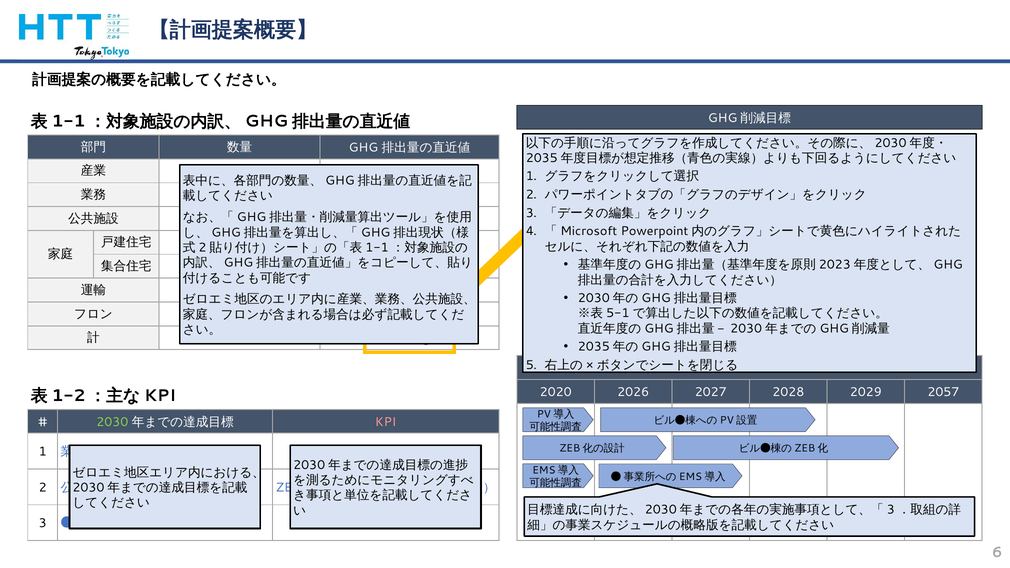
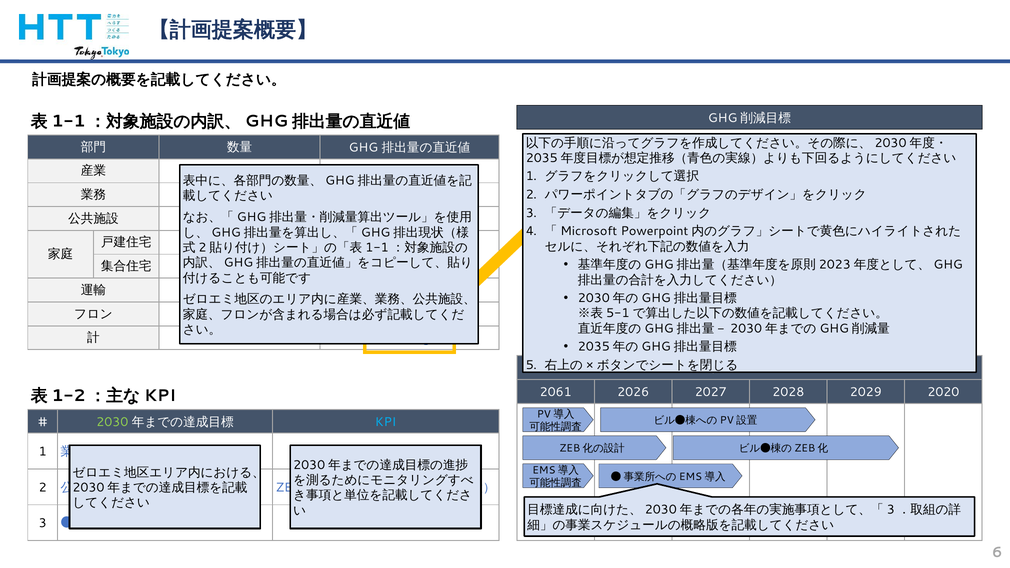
2020: 2020 -> 2061
2057: 2057 -> 2020
KPI colour: pink -> light blue
